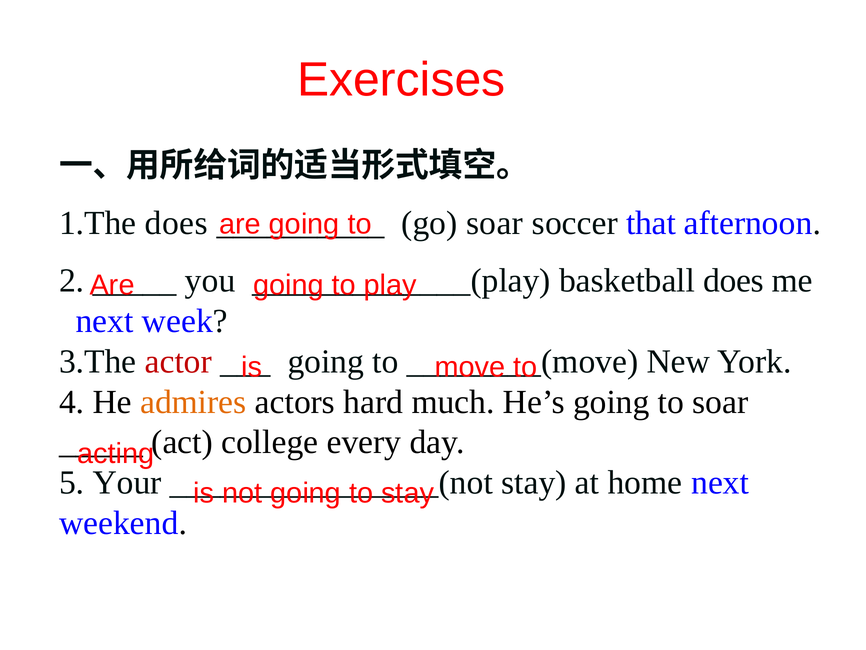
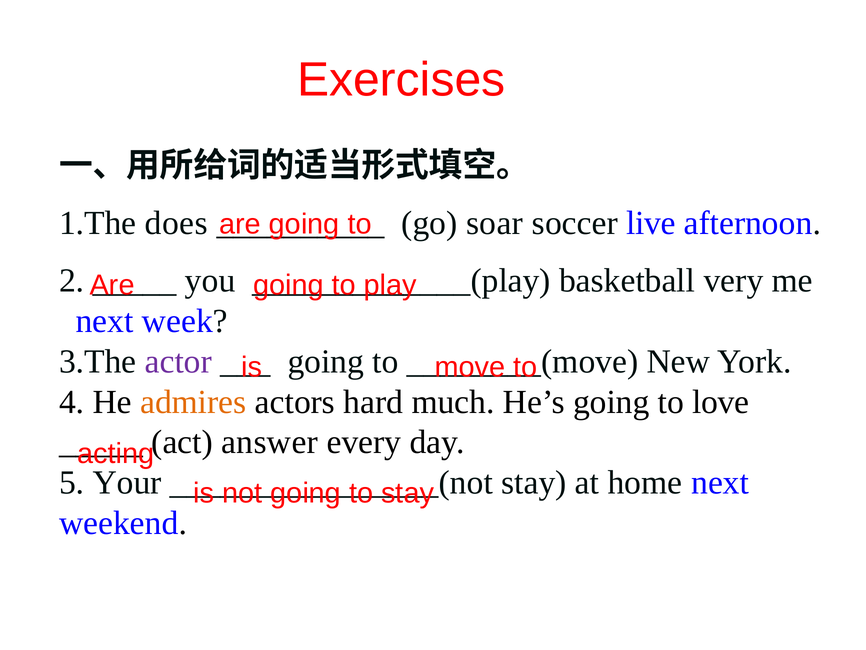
that: that -> live
basketball does: does -> very
actor colour: red -> purple
to soar: soar -> love
college: college -> answer
